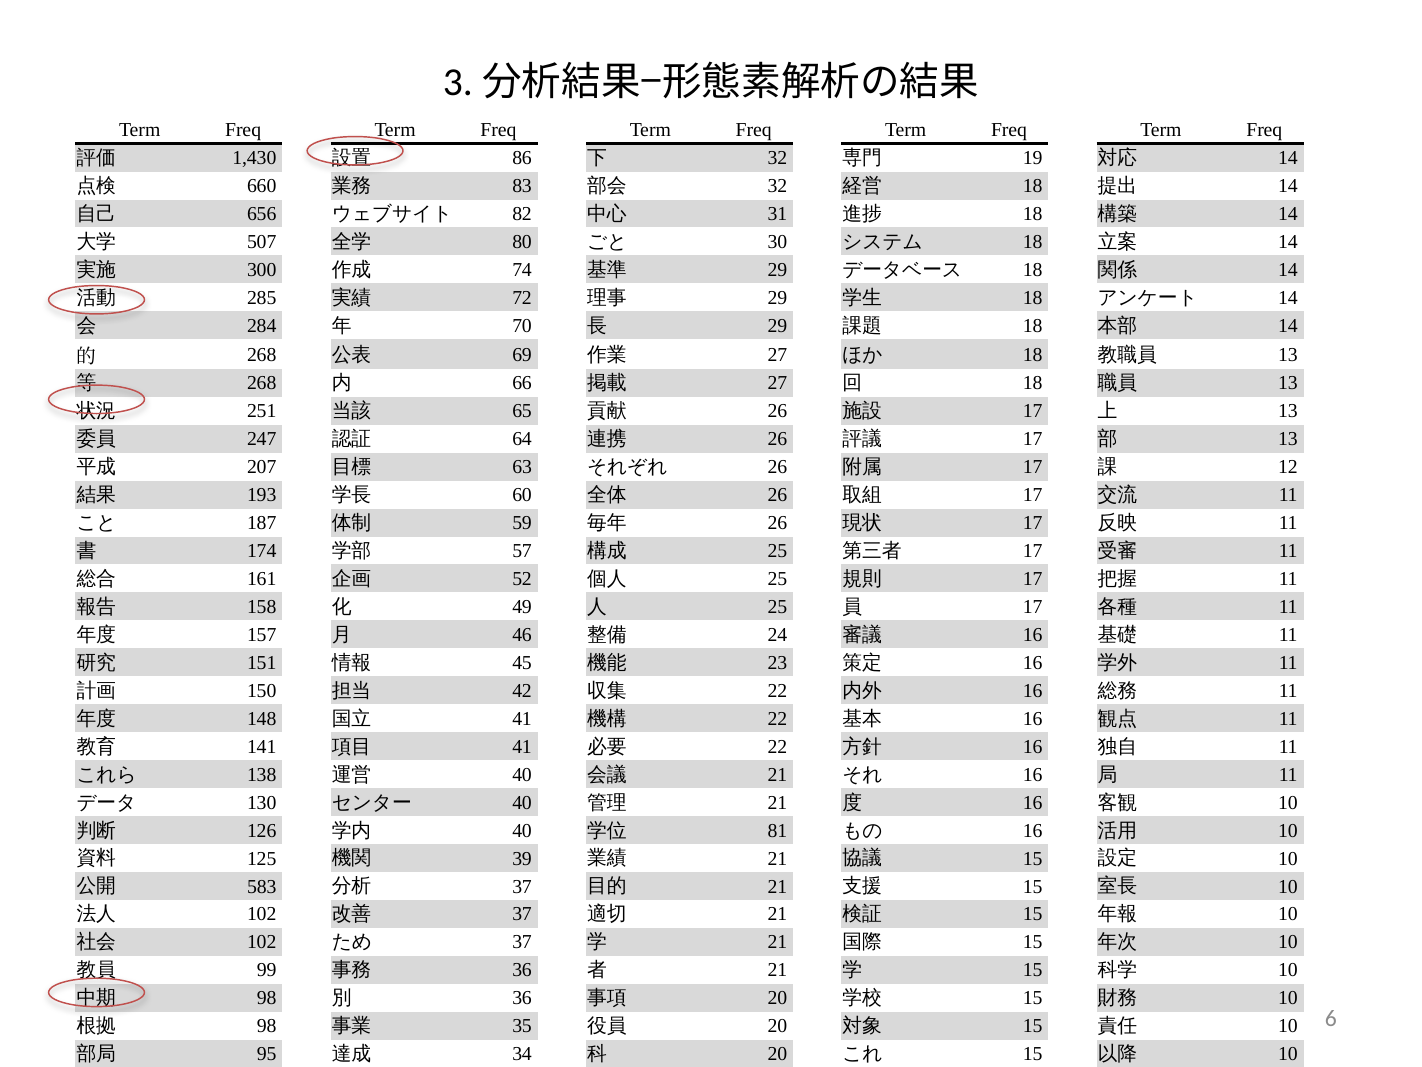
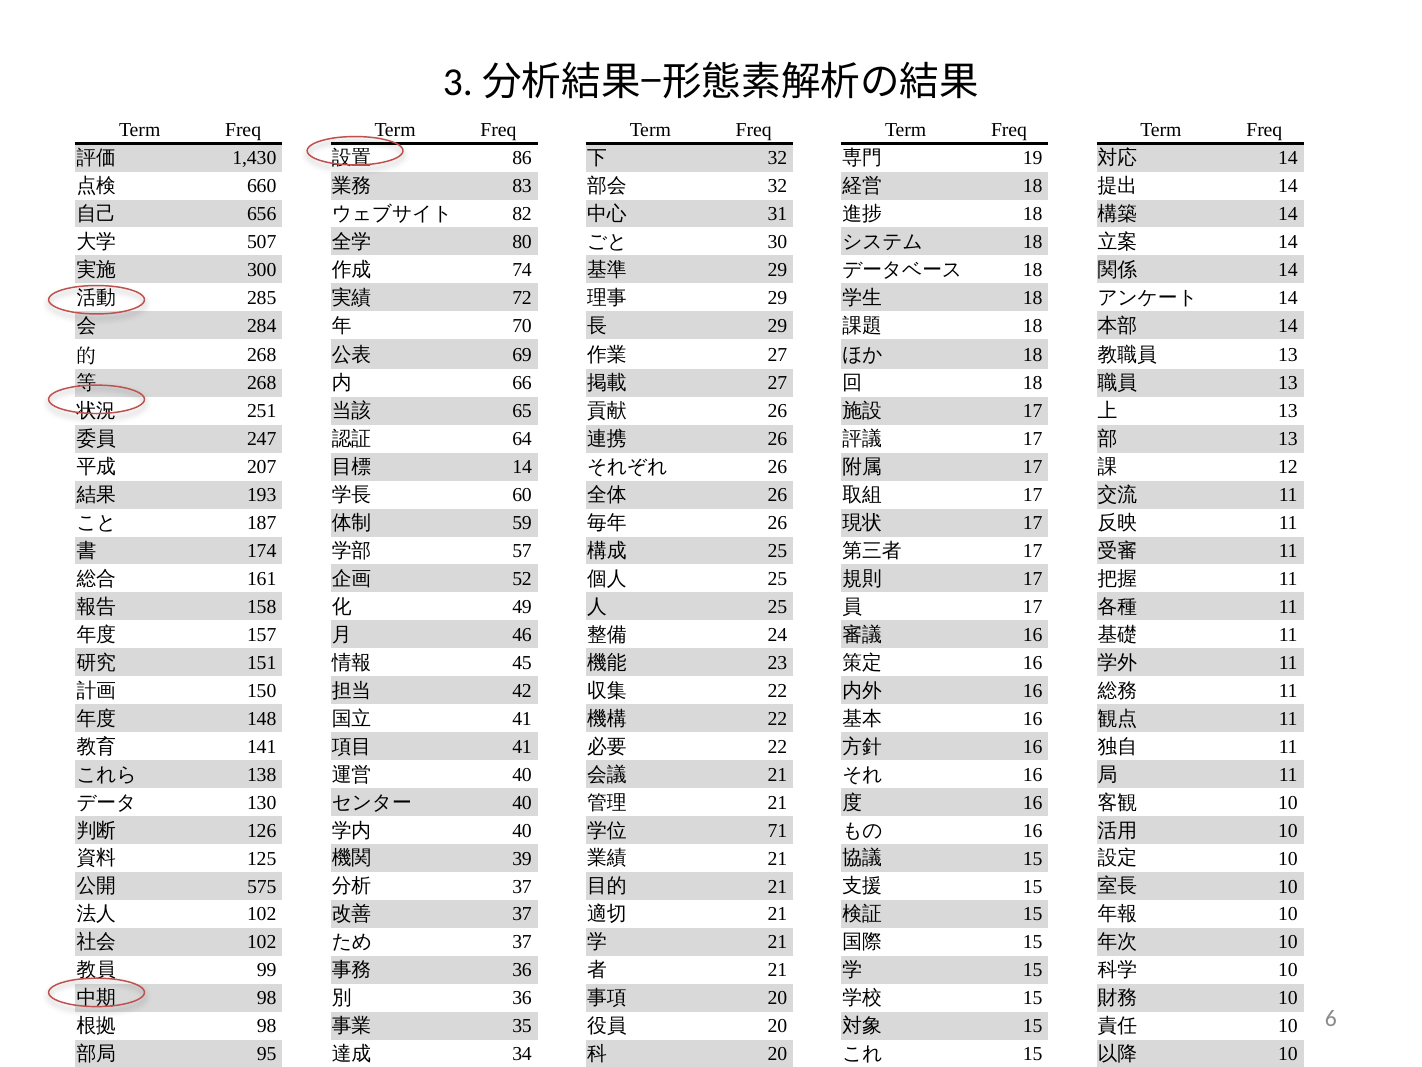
63 at (522, 467): 63 -> 14
81: 81 -> 71
583: 583 -> 575
